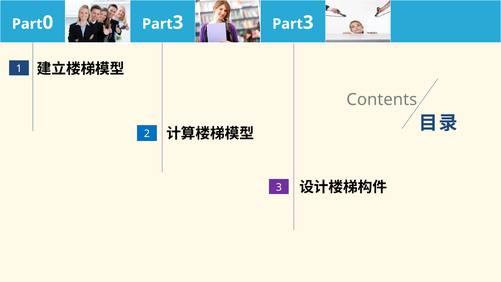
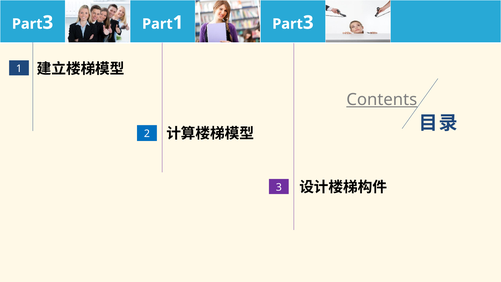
0 at (48, 23): 0 -> 3
3 at (178, 23): 3 -> 1
Contents underline: none -> present
